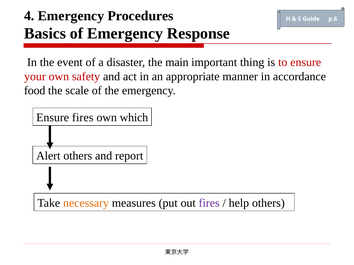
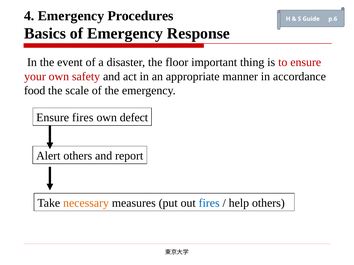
main: main -> floor
which: which -> defect
fires at (209, 203) colour: purple -> blue
